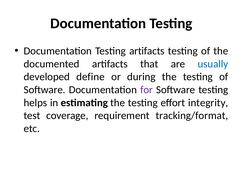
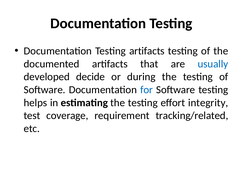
define: define -> decide
for colour: purple -> blue
tracking/format: tracking/format -> tracking/related
